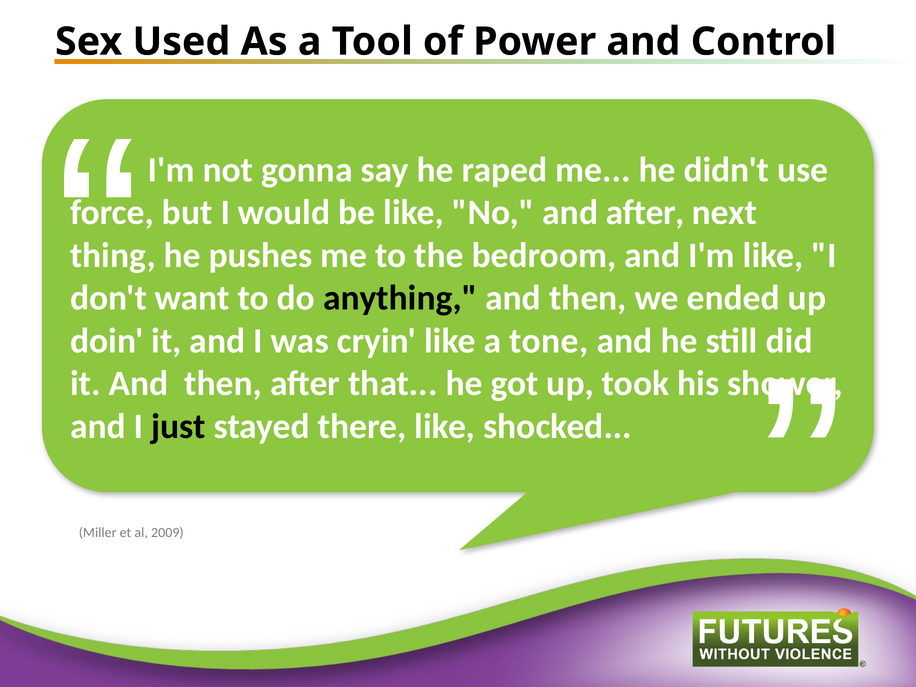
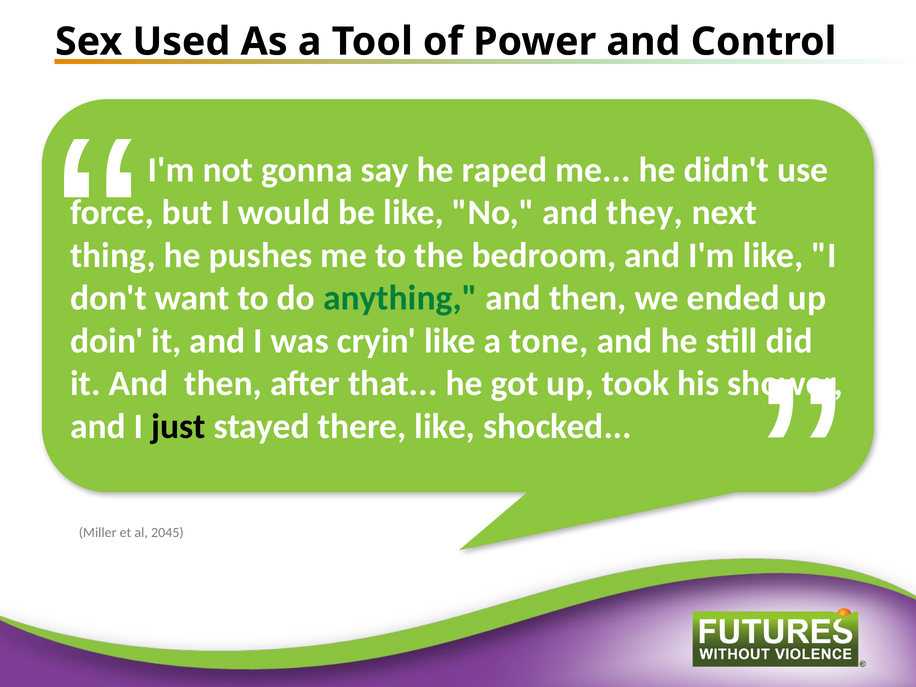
and after: after -> they
anything colour: black -> green
2009: 2009 -> 2045
